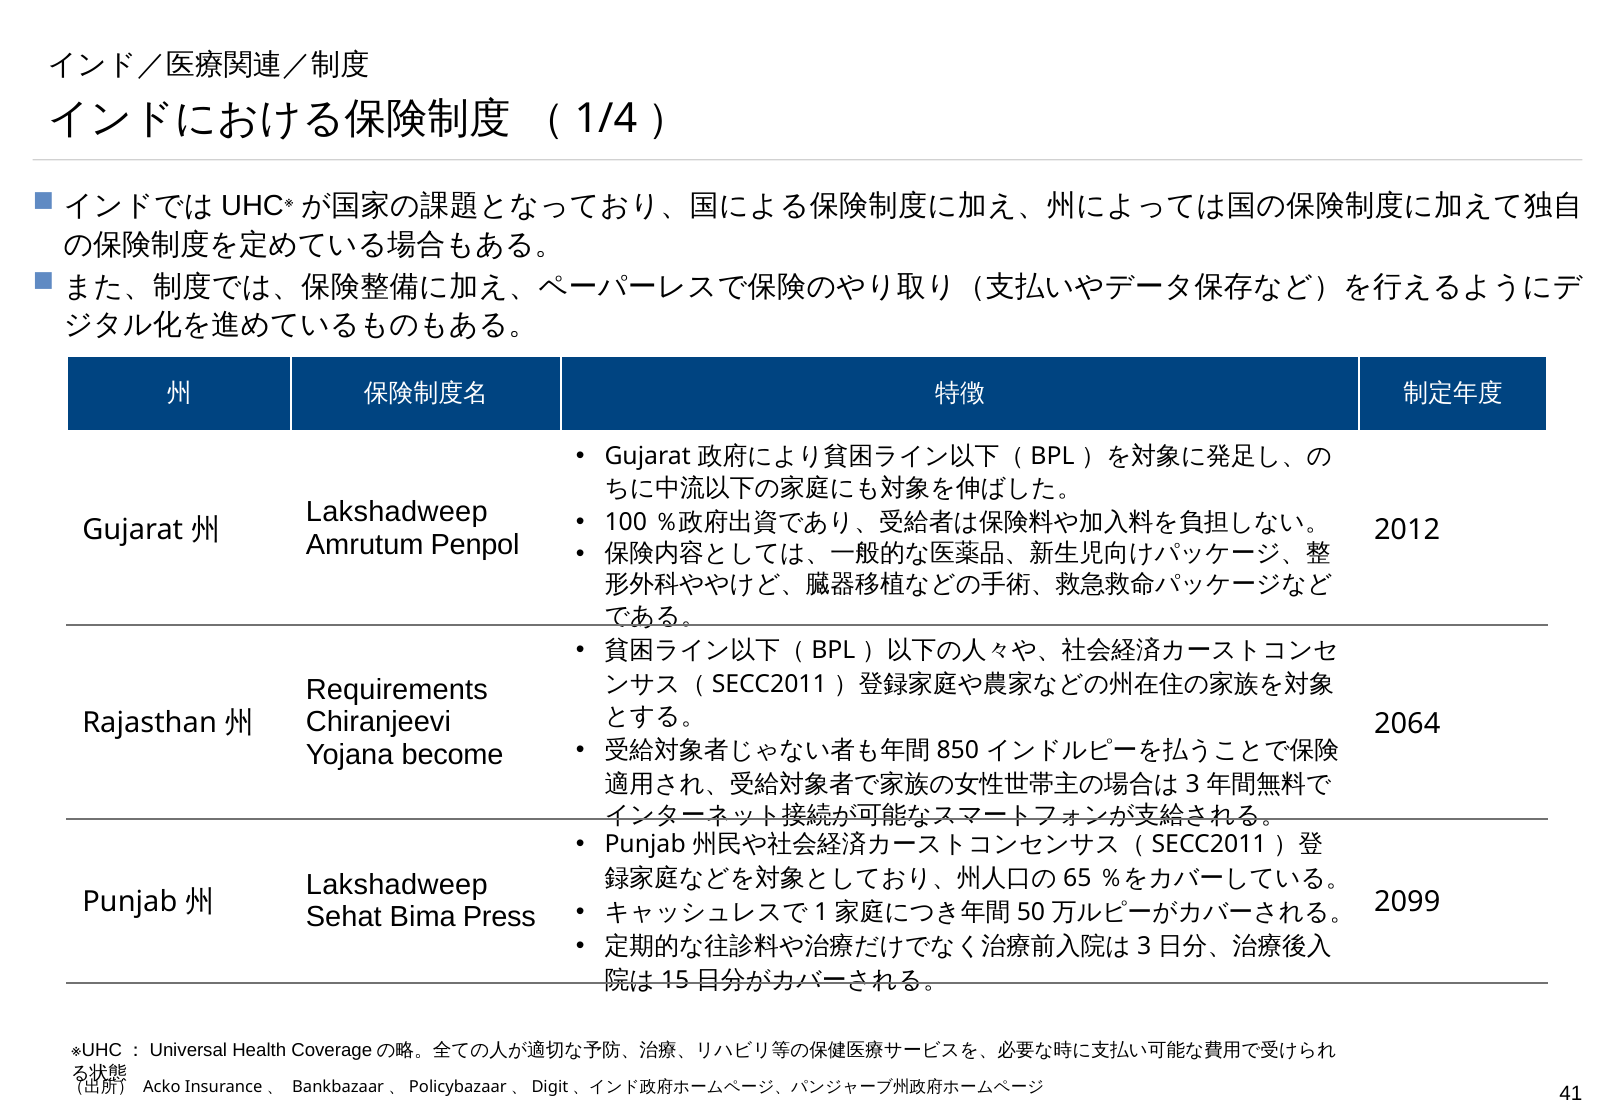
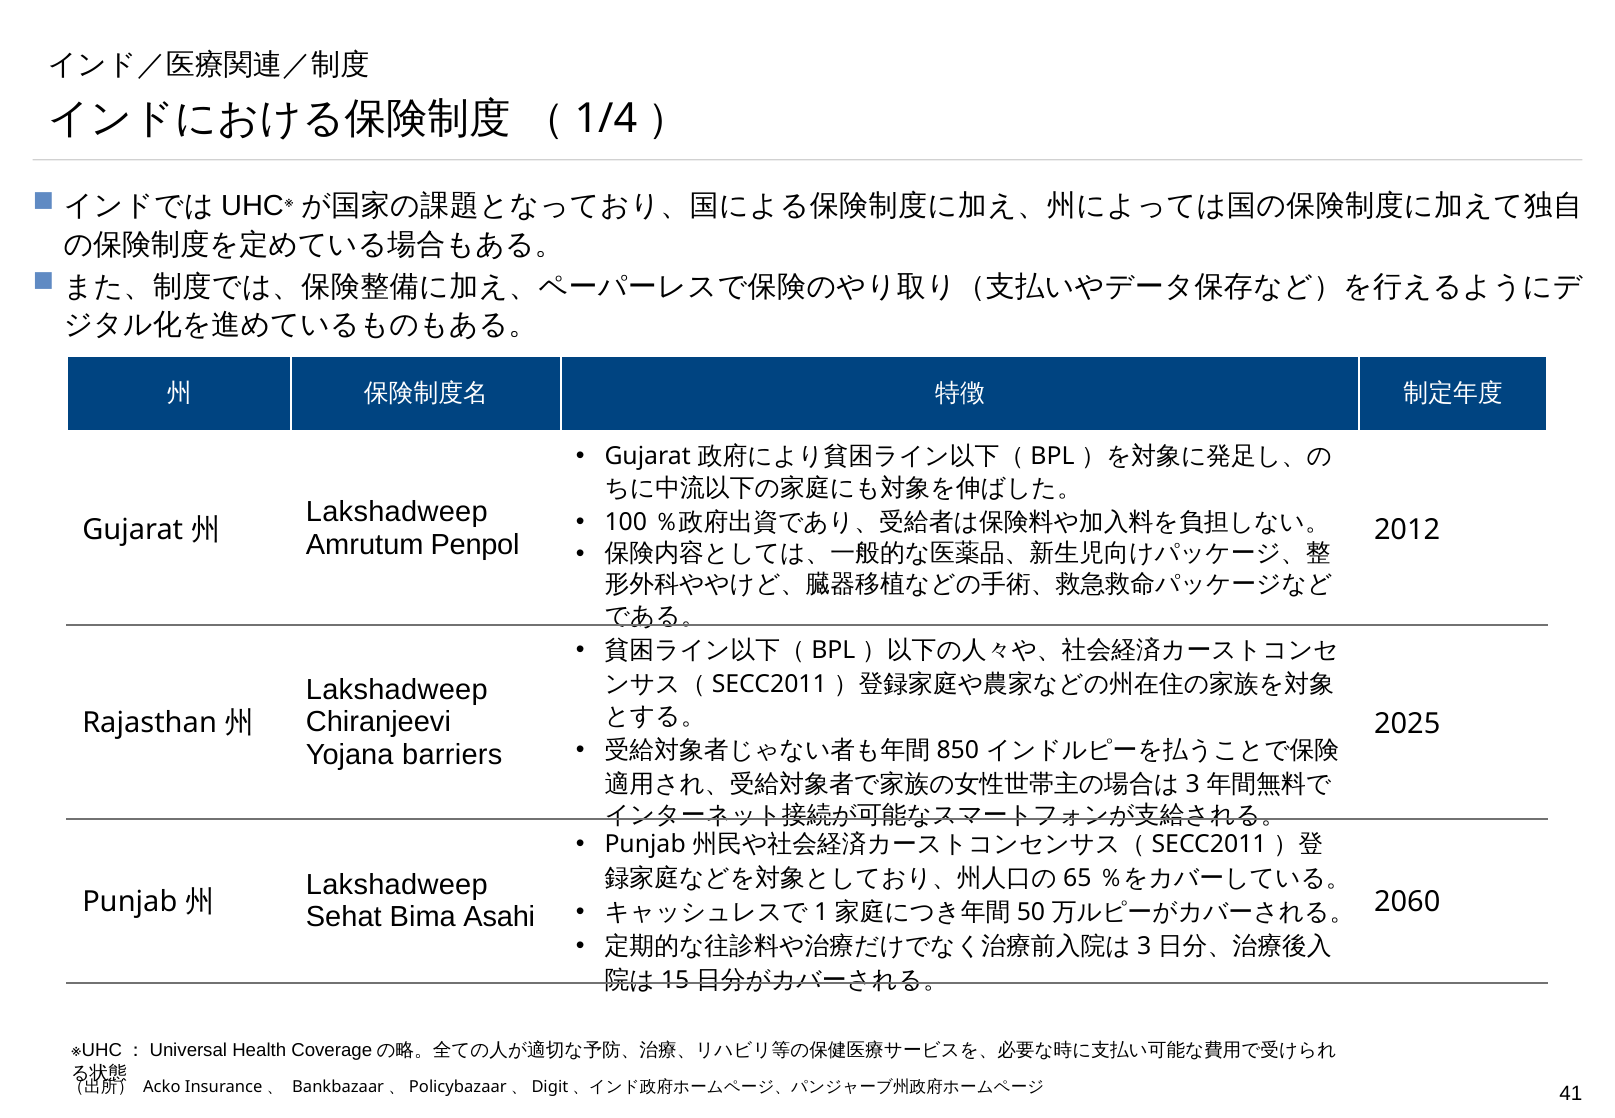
Requirements at (397, 690): Requirements -> Lakshadweep
2064: 2064 -> 2025
become: become -> barriers
2099: 2099 -> 2060
Press: Press -> Asahi
